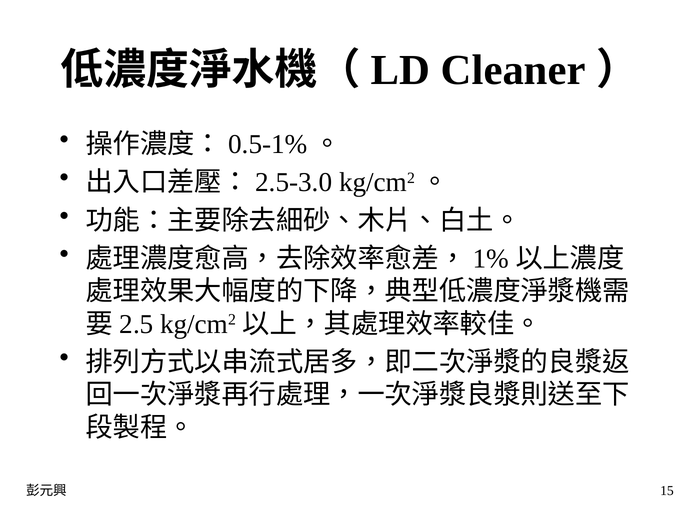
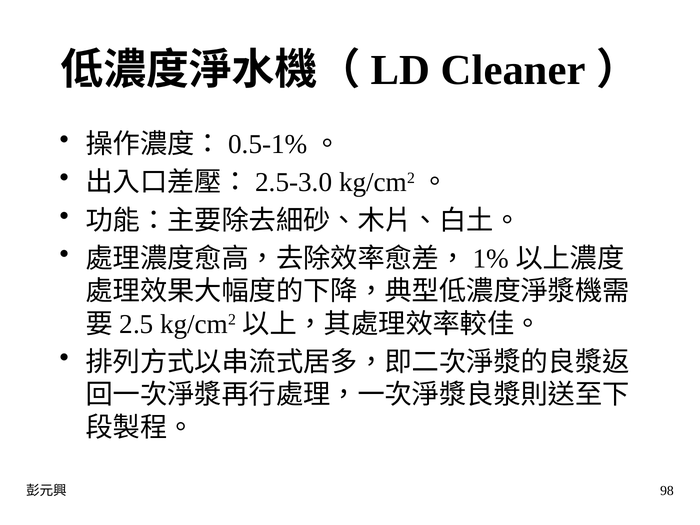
15: 15 -> 98
